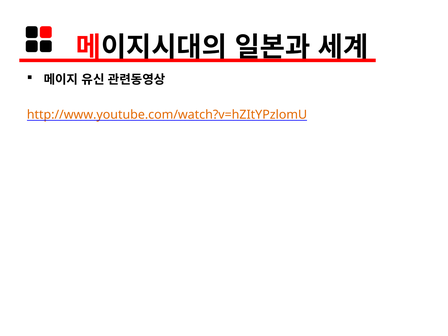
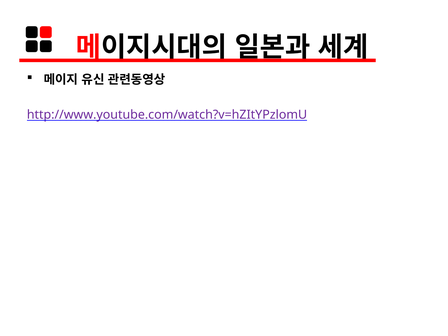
http://www.youtube.com/watch?v=hZItYPzlomU colour: orange -> purple
